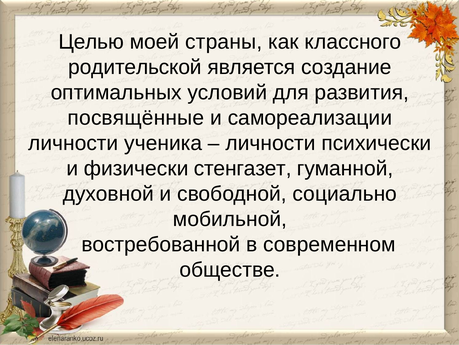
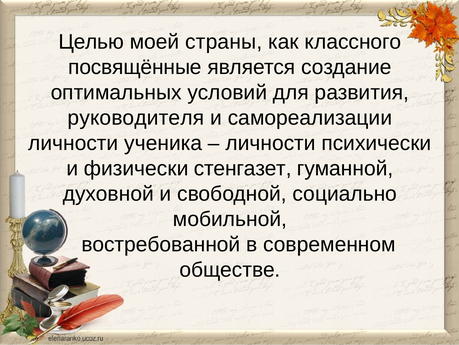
родительской: родительской -> посвящённые
посвящённые: посвящённые -> руководителя
